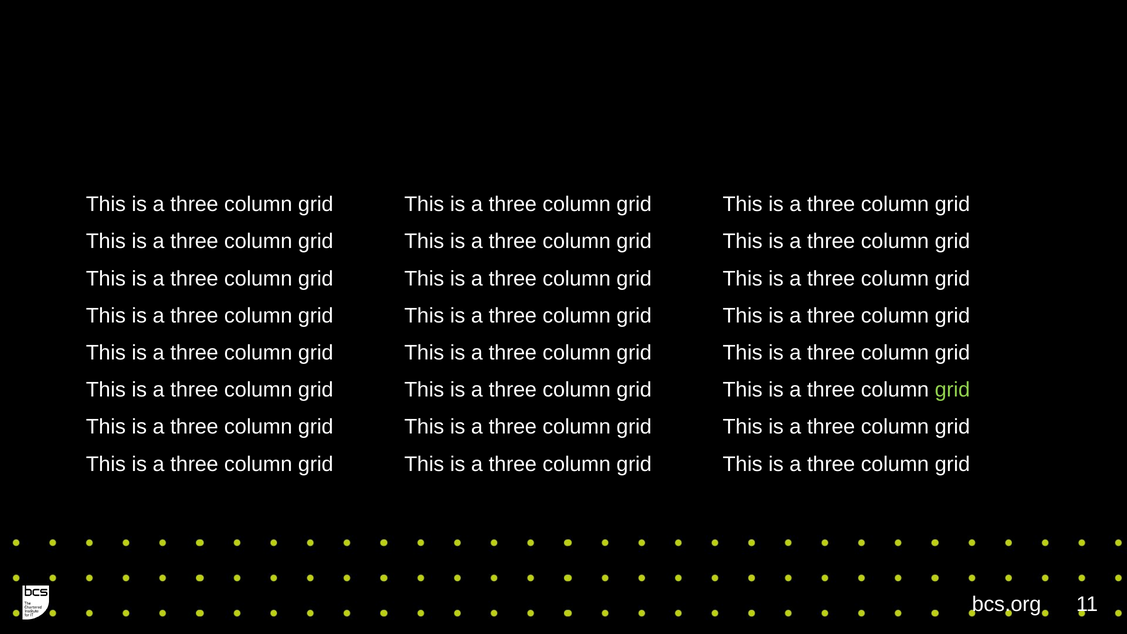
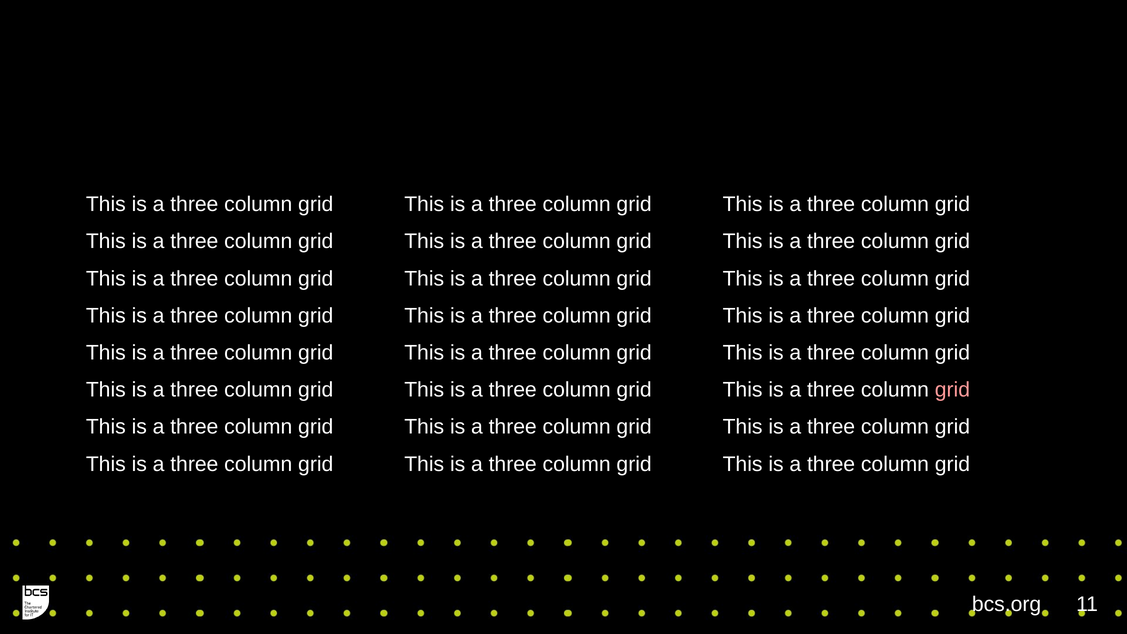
grid at (952, 390) colour: light green -> pink
